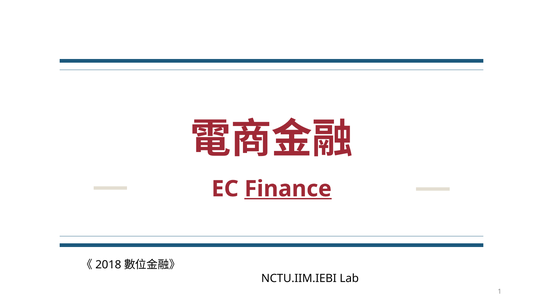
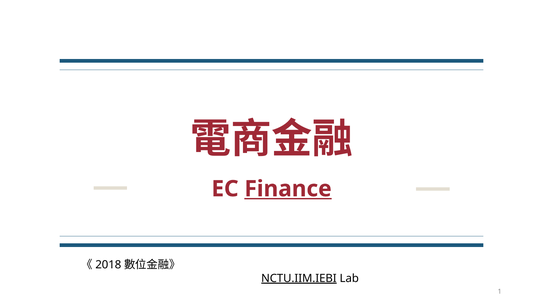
NCTU.IIM.IEBI underline: none -> present
